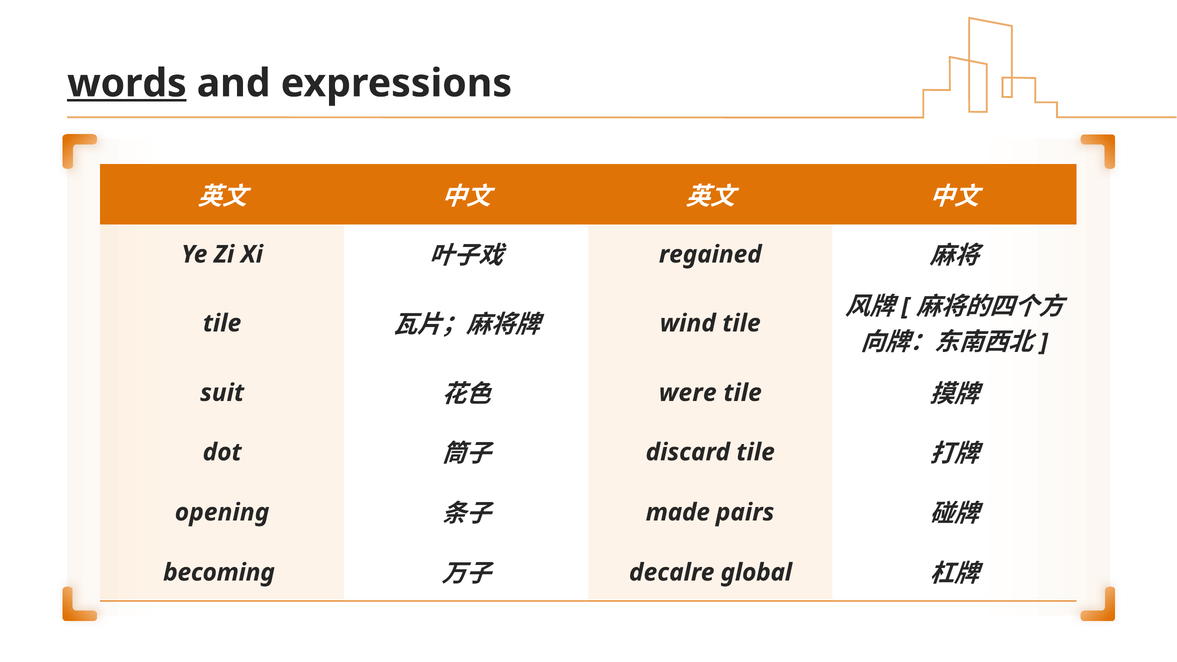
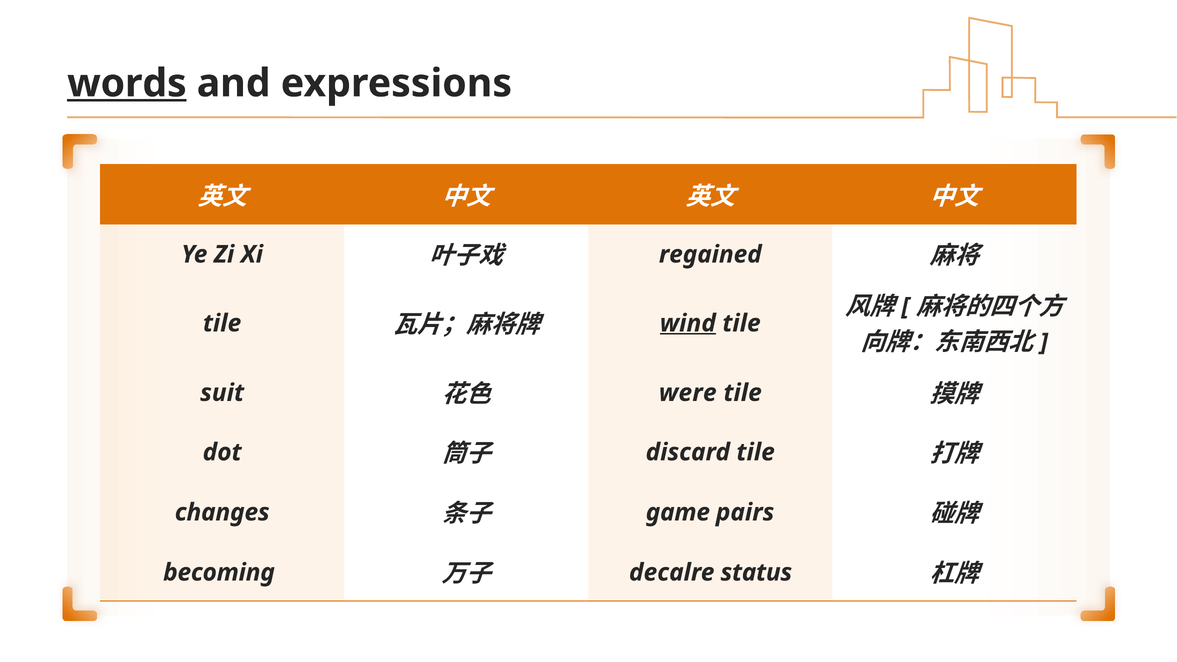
wind underline: none -> present
opening: opening -> changes
made: made -> game
global: global -> status
